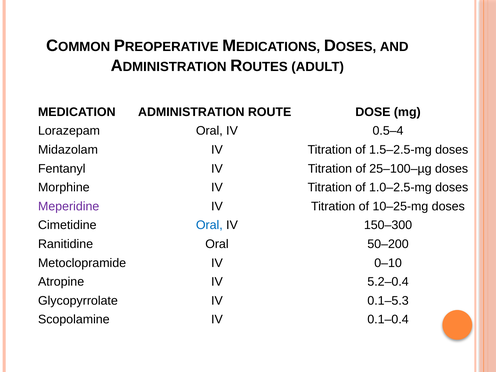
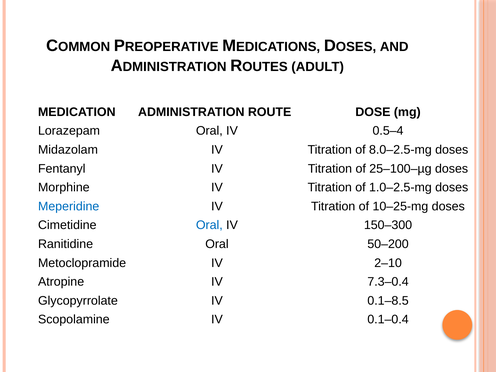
1.5–2.5-mg: 1.5–2.5-mg -> 8.0–2.5-mg
Meperidine colour: purple -> blue
0–10: 0–10 -> 2–10
5.2–0.4: 5.2–0.4 -> 7.3–0.4
0.1–5.3: 0.1–5.3 -> 0.1–8.5
